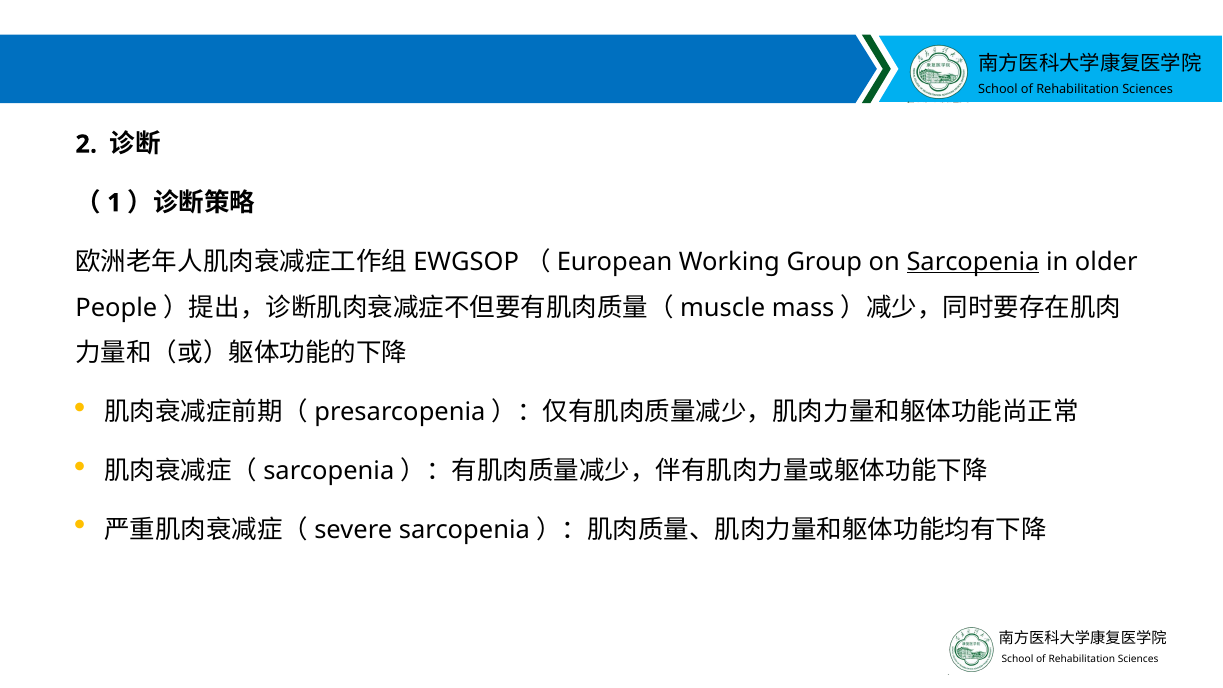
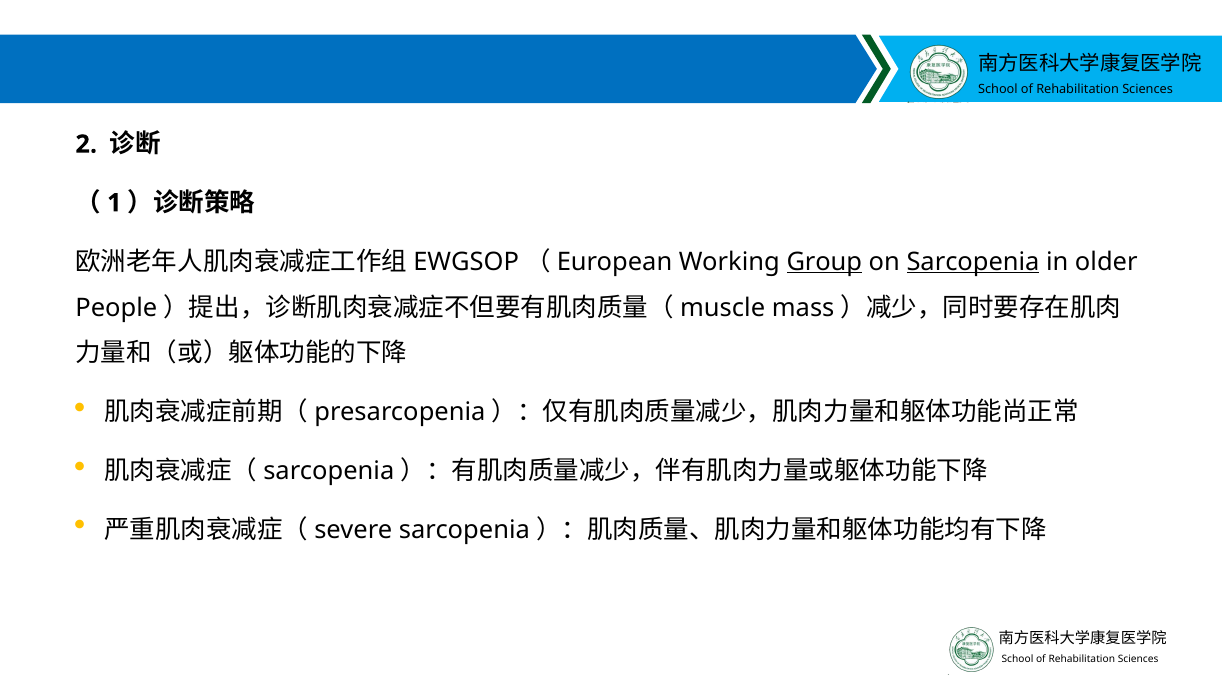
Group underline: none -> present
